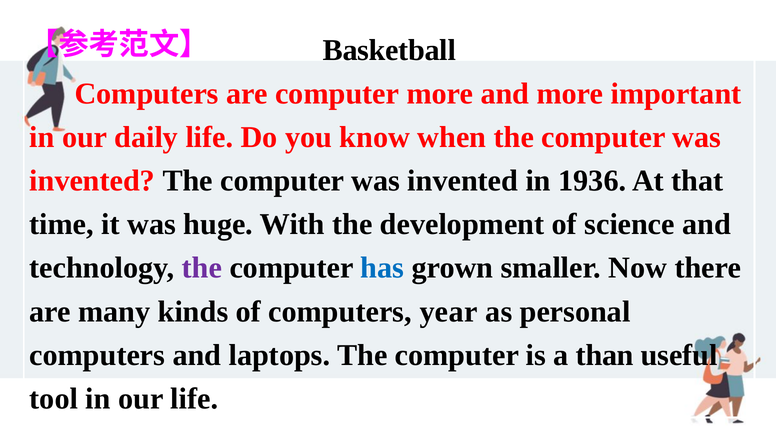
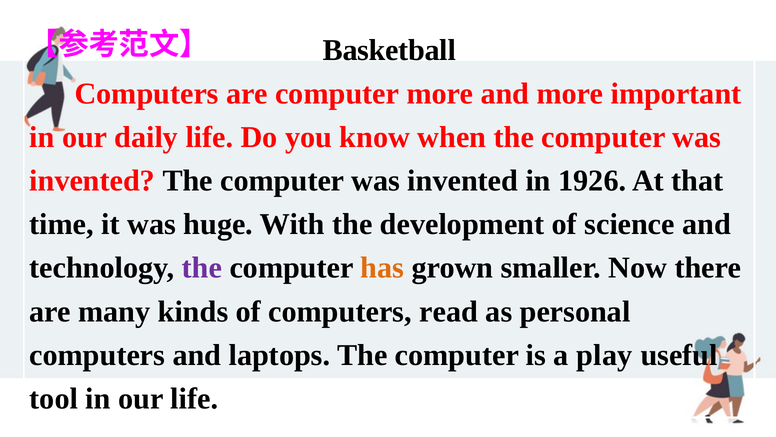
1936: 1936 -> 1926
has colour: blue -> orange
year: year -> read
than: than -> play
